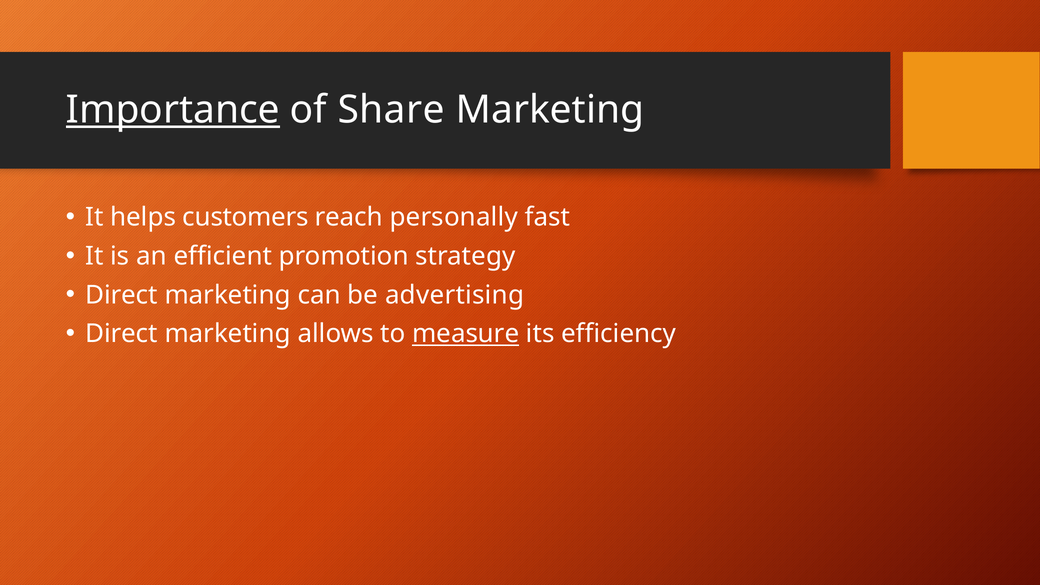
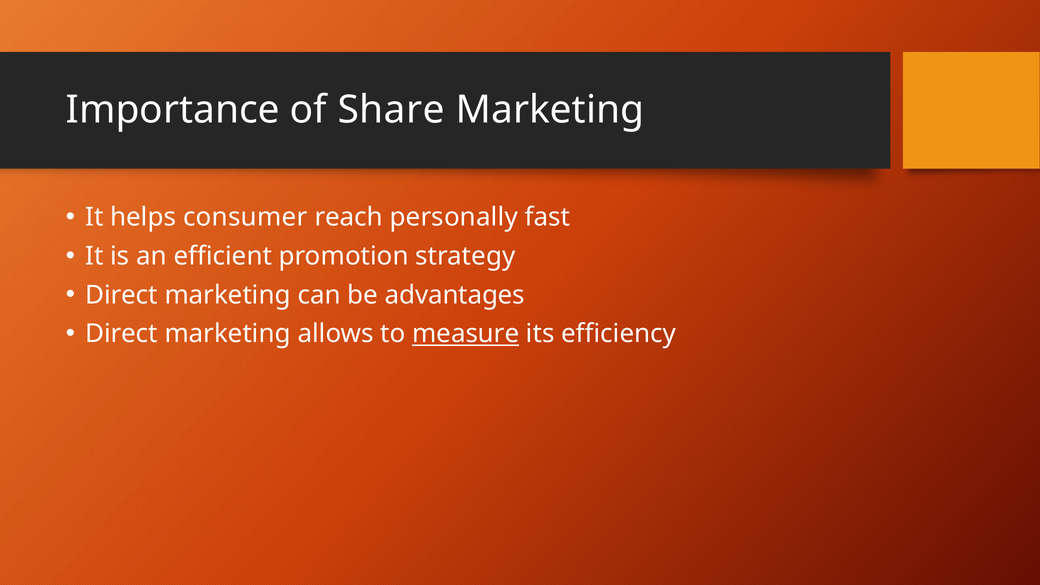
Importance underline: present -> none
customers: customers -> consumer
advertising: advertising -> advantages
